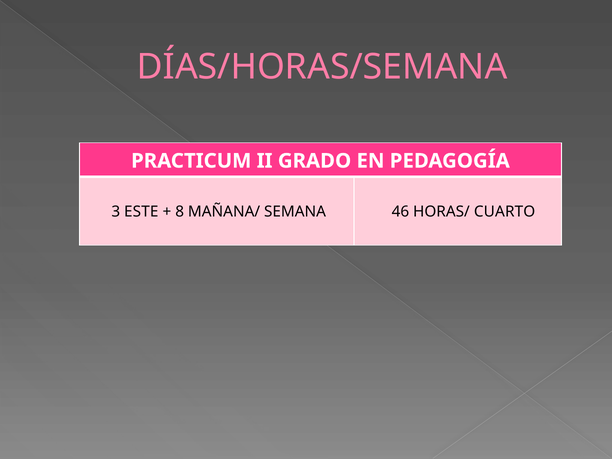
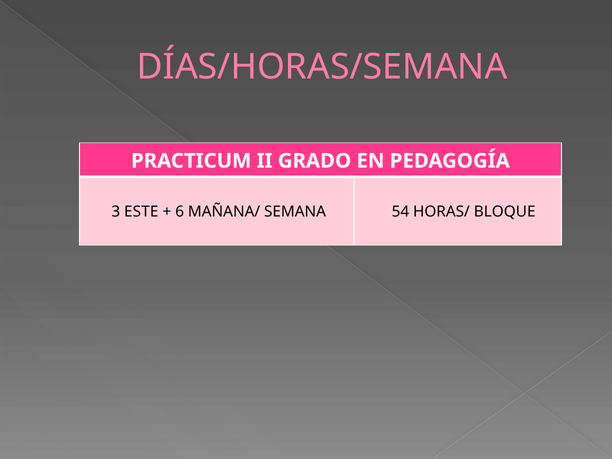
8: 8 -> 6
46: 46 -> 54
CUARTO: CUARTO -> BLOQUE
